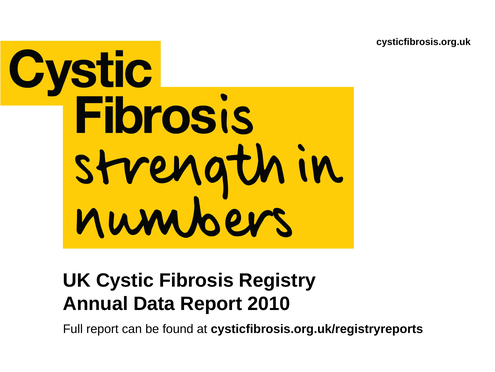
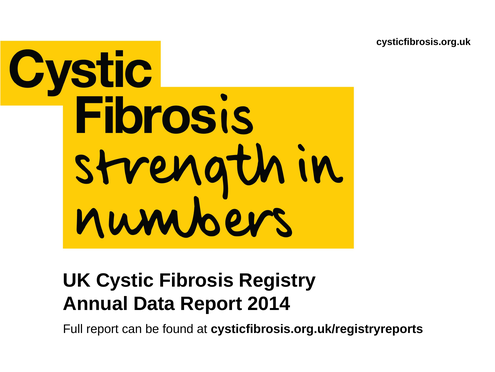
2010: 2010 -> 2014
